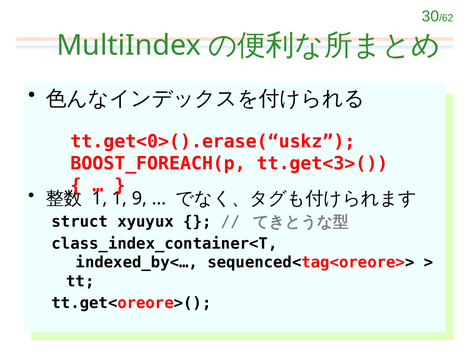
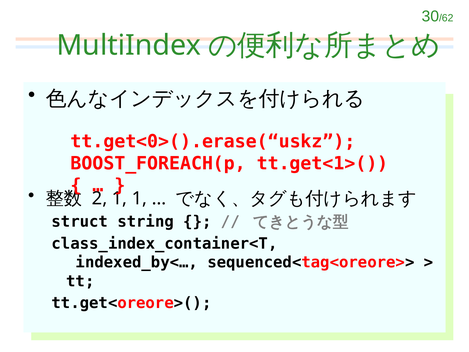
tt.get<3>(: tt.get<3>( -> tt.get<1>(
1 at (100, 198): 1 -> 2
1 9: 9 -> 1
xyuyux: xyuyux -> string
